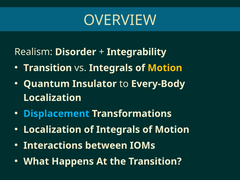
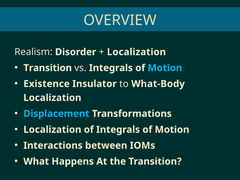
Integrability at (137, 52): Integrability -> Localization
Motion at (165, 68) colour: yellow -> light blue
Quantum: Quantum -> Existence
Every-Body: Every-Body -> What-Body
